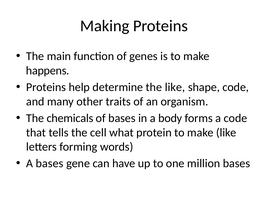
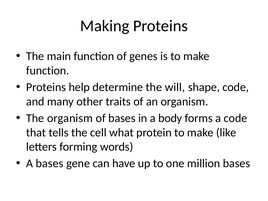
happens at (48, 71): happens -> function
the like: like -> will
The chemicals: chemicals -> organism
